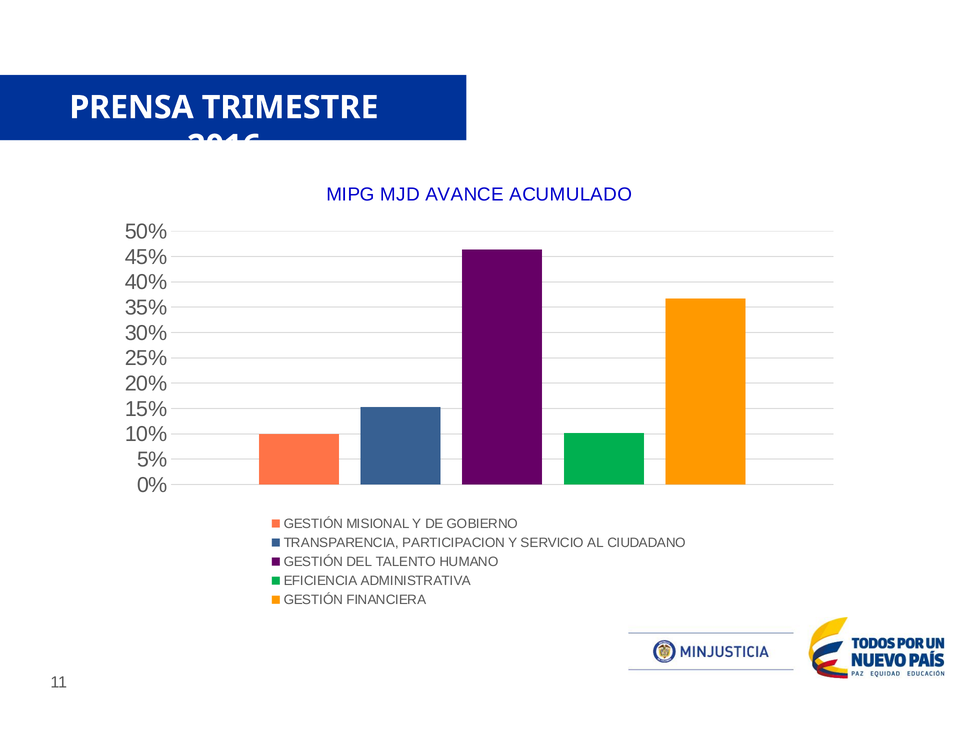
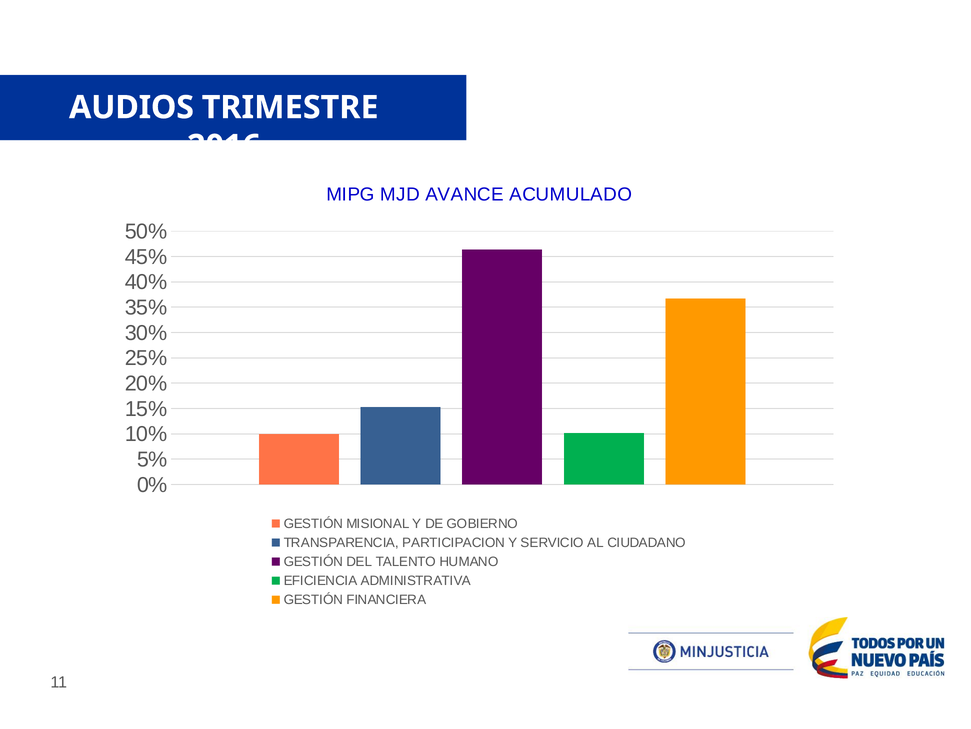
PRENSA: PRENSA -> AUDIOS
